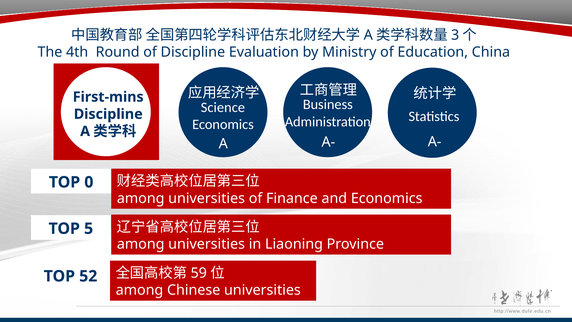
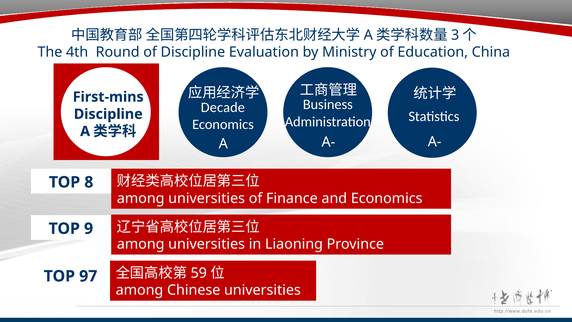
Science: Science -> Decade
0: 0 -> 8
5: 5 -> 9
52: 52 -> 97
